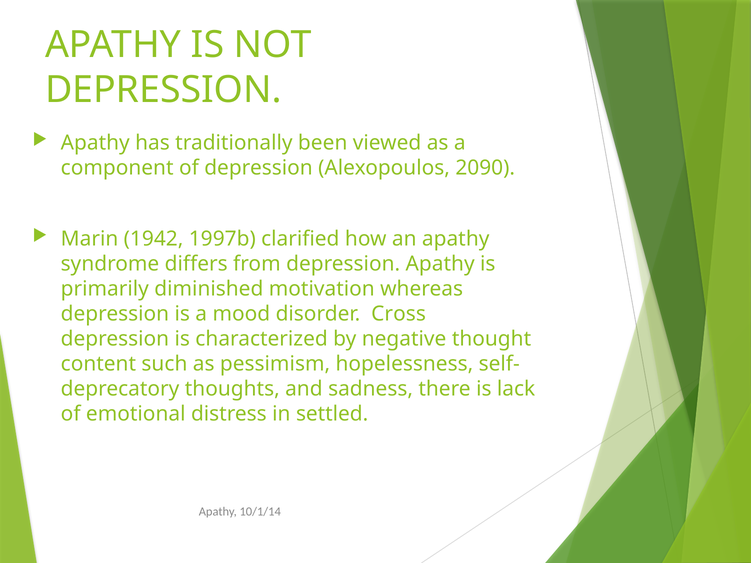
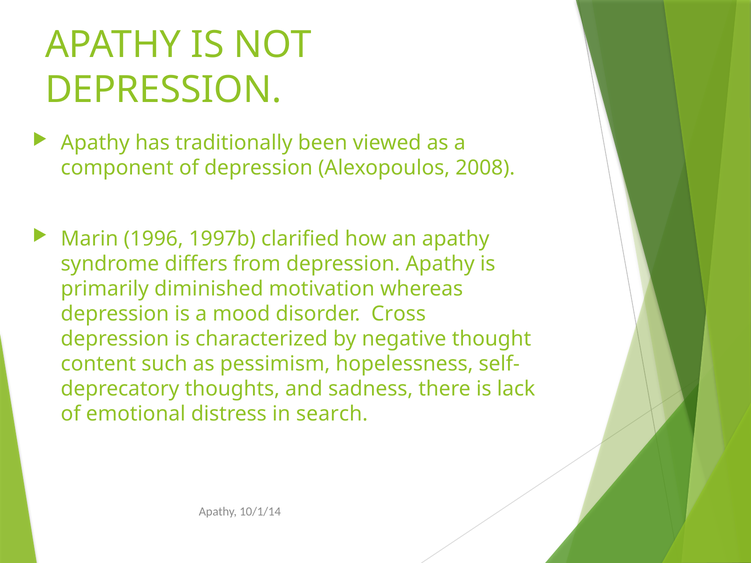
2090: 2090 -> 2008
1942: 1942 -> 1996
settled: settled -> search
